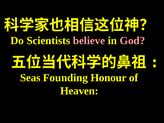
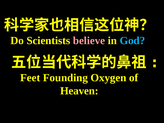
God colour: pink -> light blue
Seas: Seas -> Feet
Honour: Honour -> Oxygen
